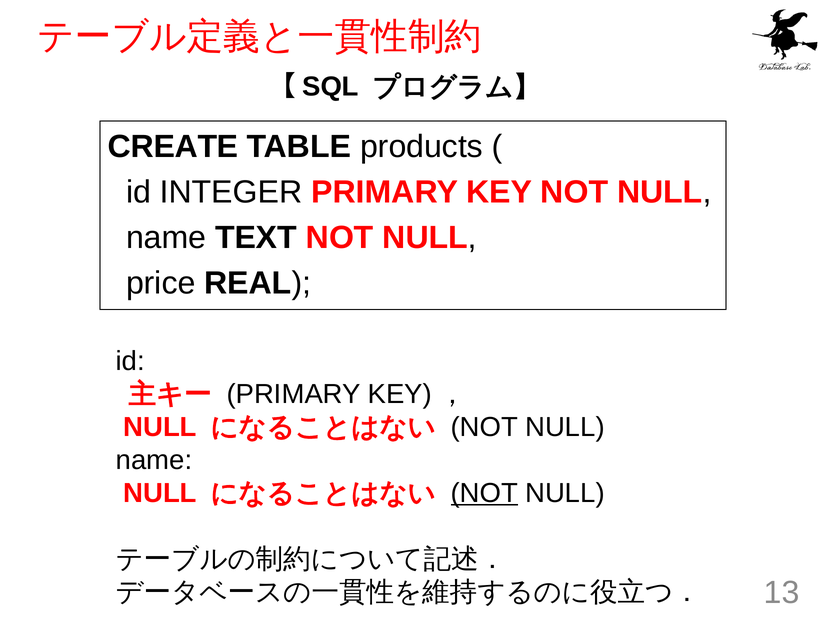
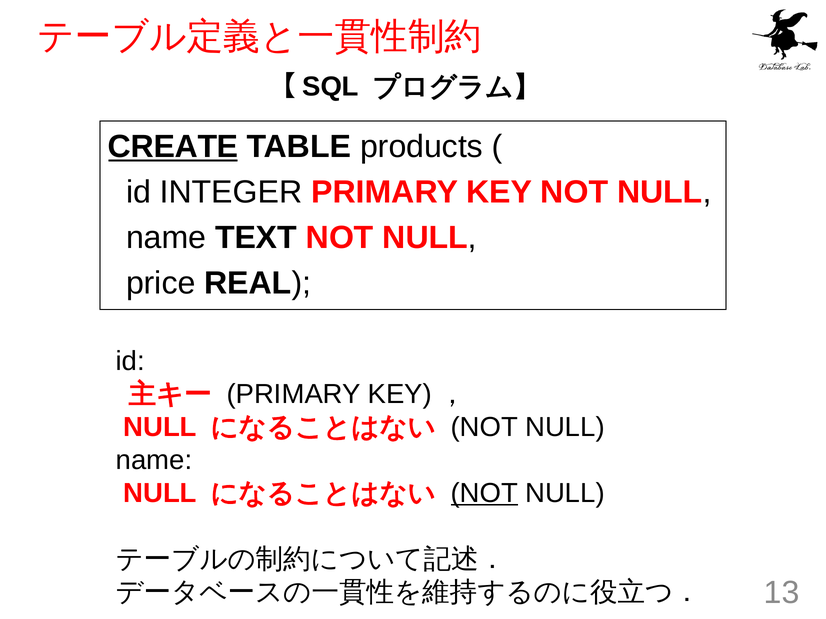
CREATE underline: none -> present
